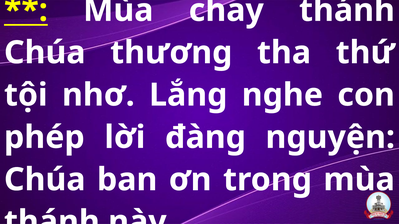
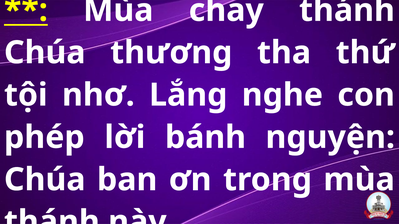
đàng: đàng -> bánh
